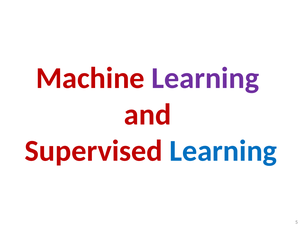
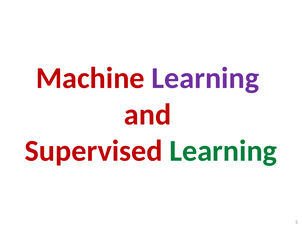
Learning at (223, 151) colour: blue -> green
